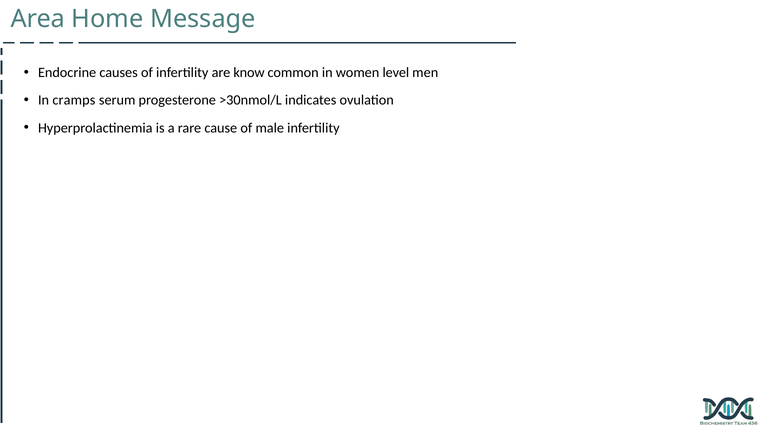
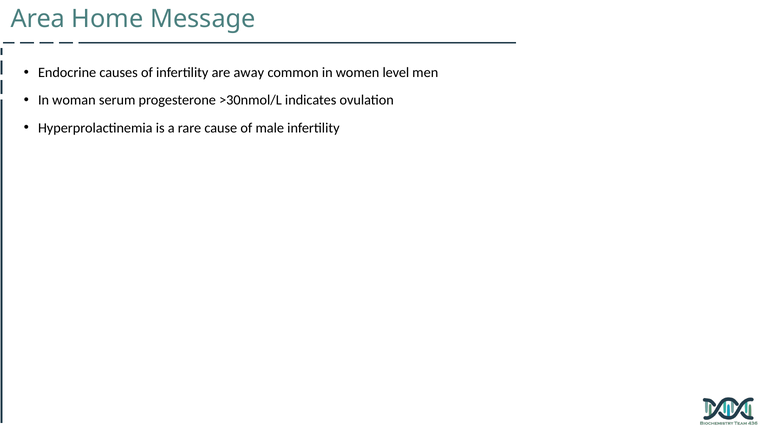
know: know -> away
cramps: cramps -> woman
